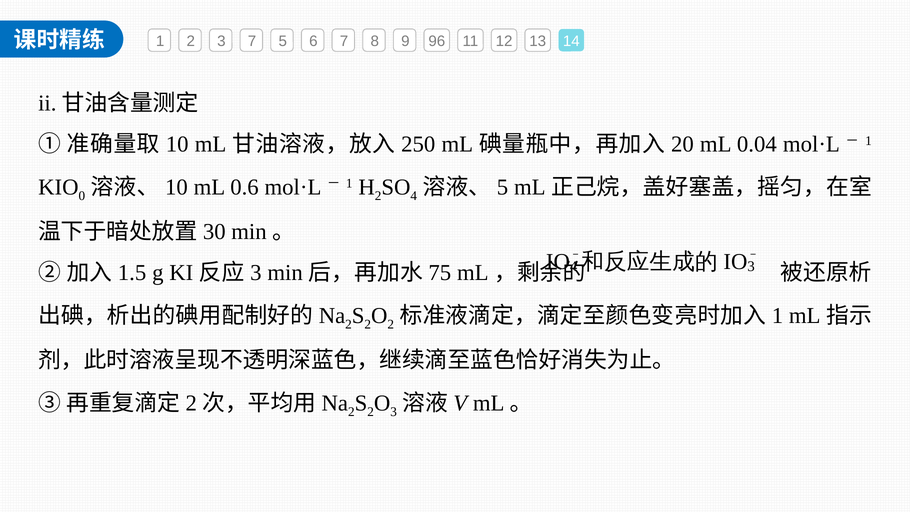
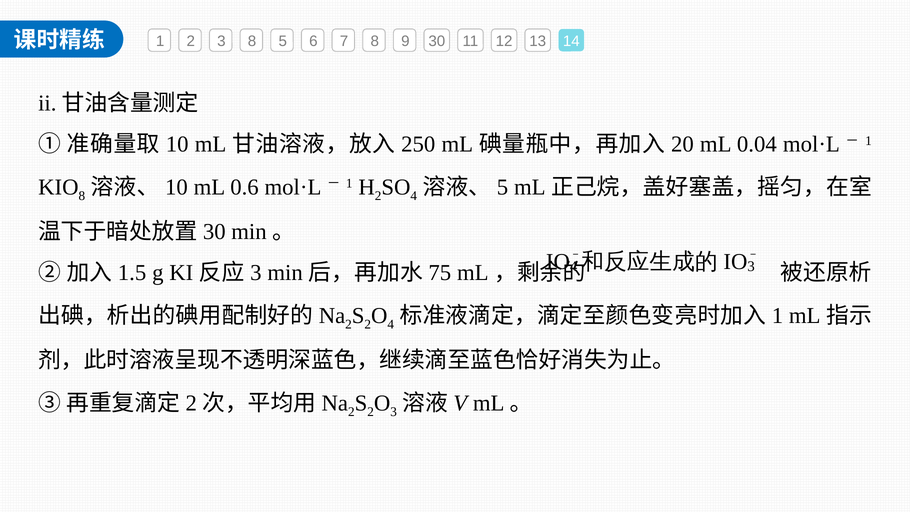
3 7: 7 -> 8
96: 96 -> 30
0 at (82, 196): 0 -> 8
2 at (391, 324): 2 -> 4
